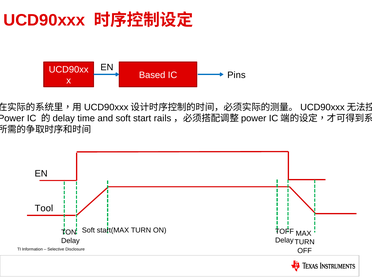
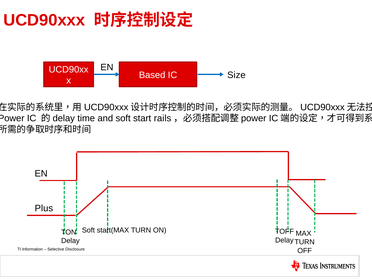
Pins: Pins -> Size
Tool: Tool -> Plus
